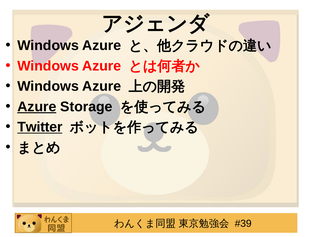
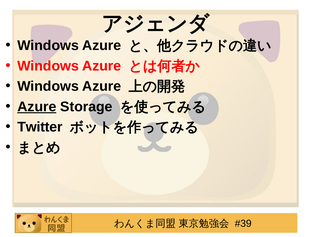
Twitter underline: present -> none
